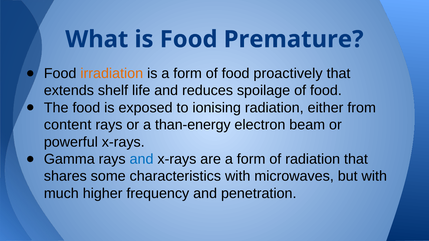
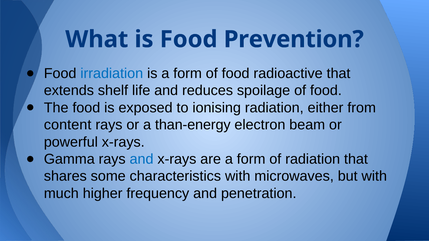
Premature: Premature -> Prevention
irradiation colour: orange -> blue
proactively: proactively -> radioactive
